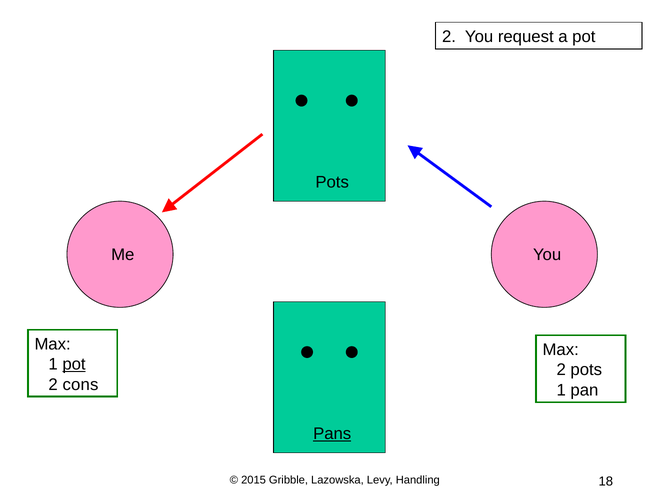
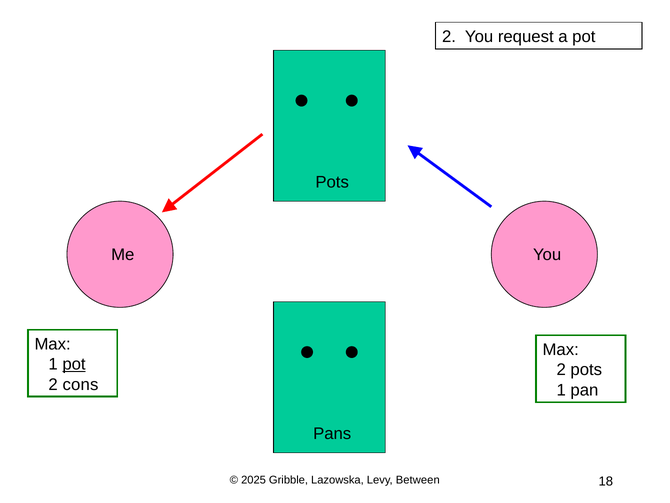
Pans underline: present -> none
2015: 2015 -> 2025
Handling: Handling -> Between
